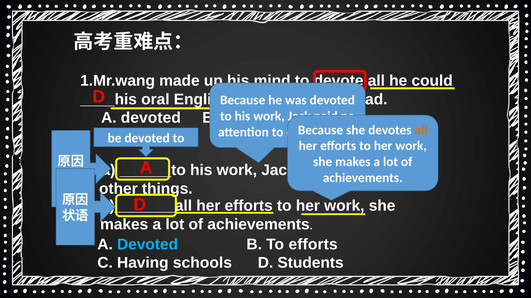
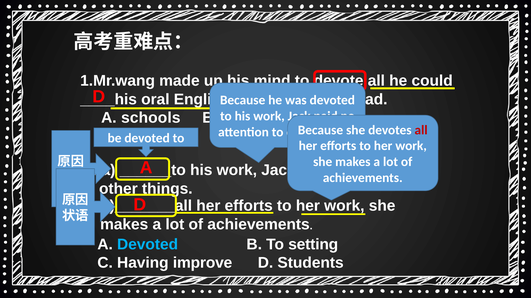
devoted at (151, 118): devoted -> schools
all at (421, 130) colour: orange -> red
To efforts: efforts -> setting
Having schools: schools -> improve
